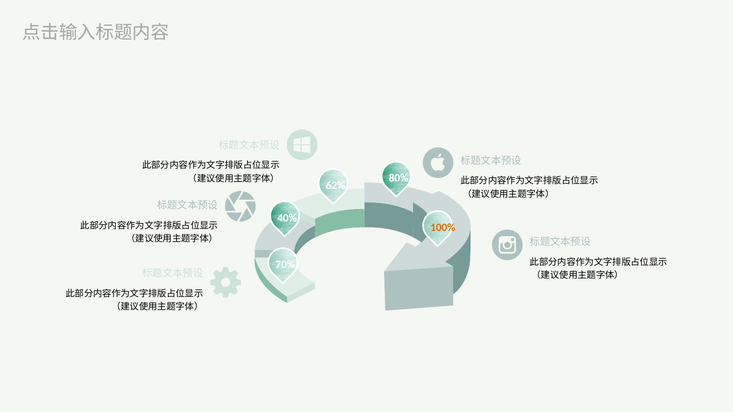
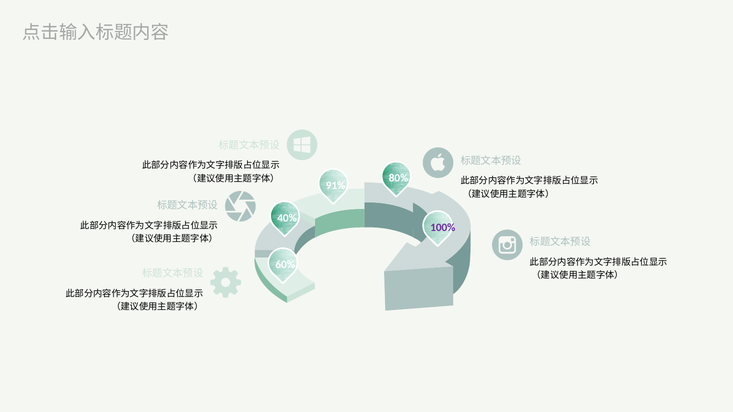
62%: 62% -> 91%
100% colour: orange -> purple
70%: 70% -> 60%
